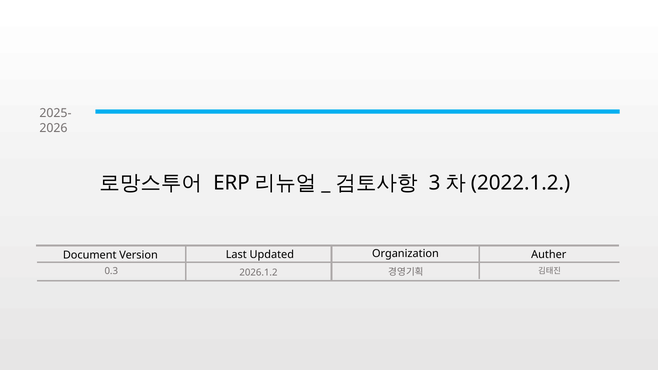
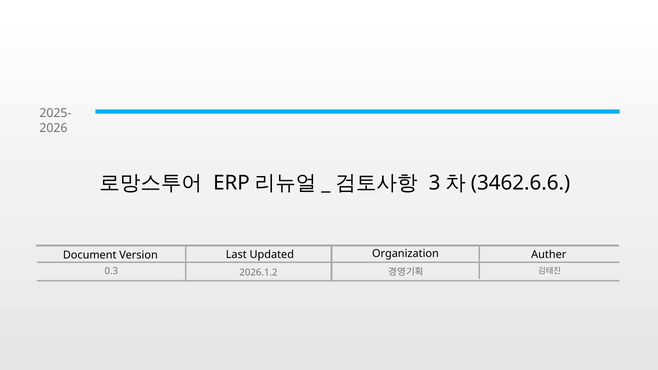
2022.1.2: 2022.1.2 -> 3462.6.6
